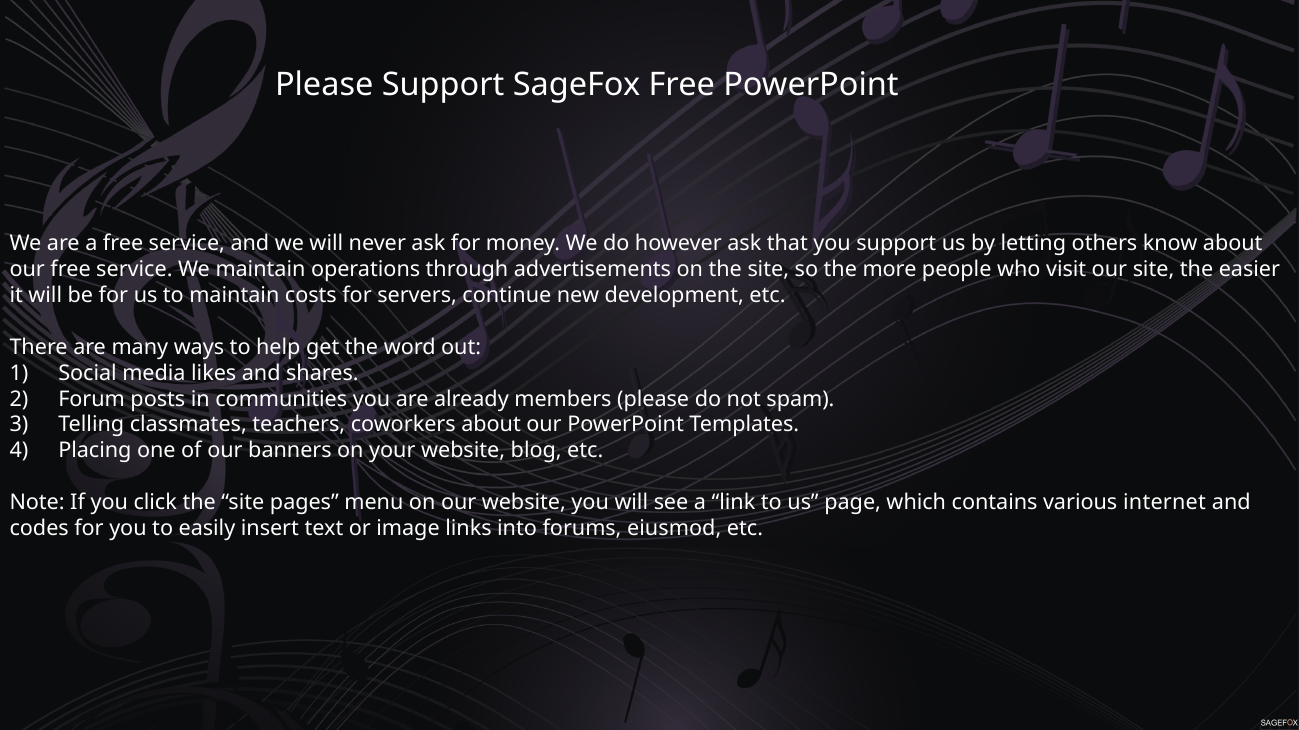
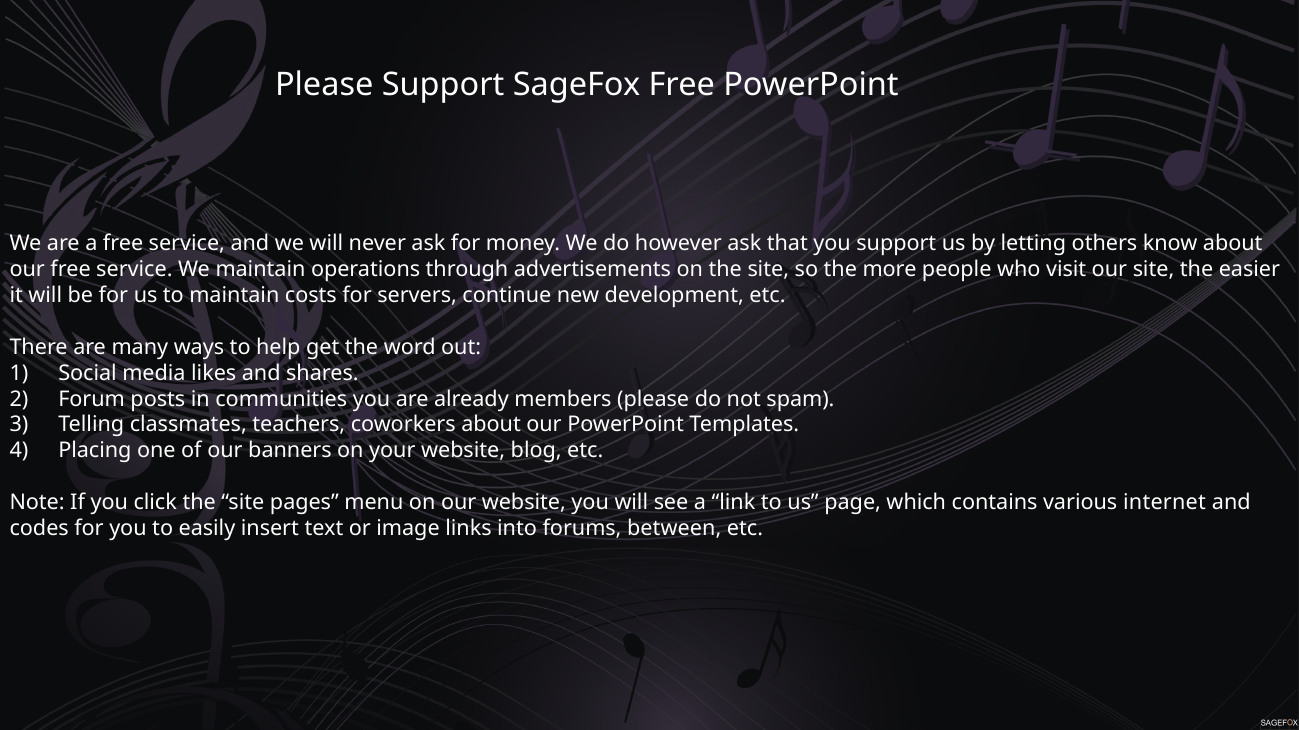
eiusmod: eiusmod -> between
